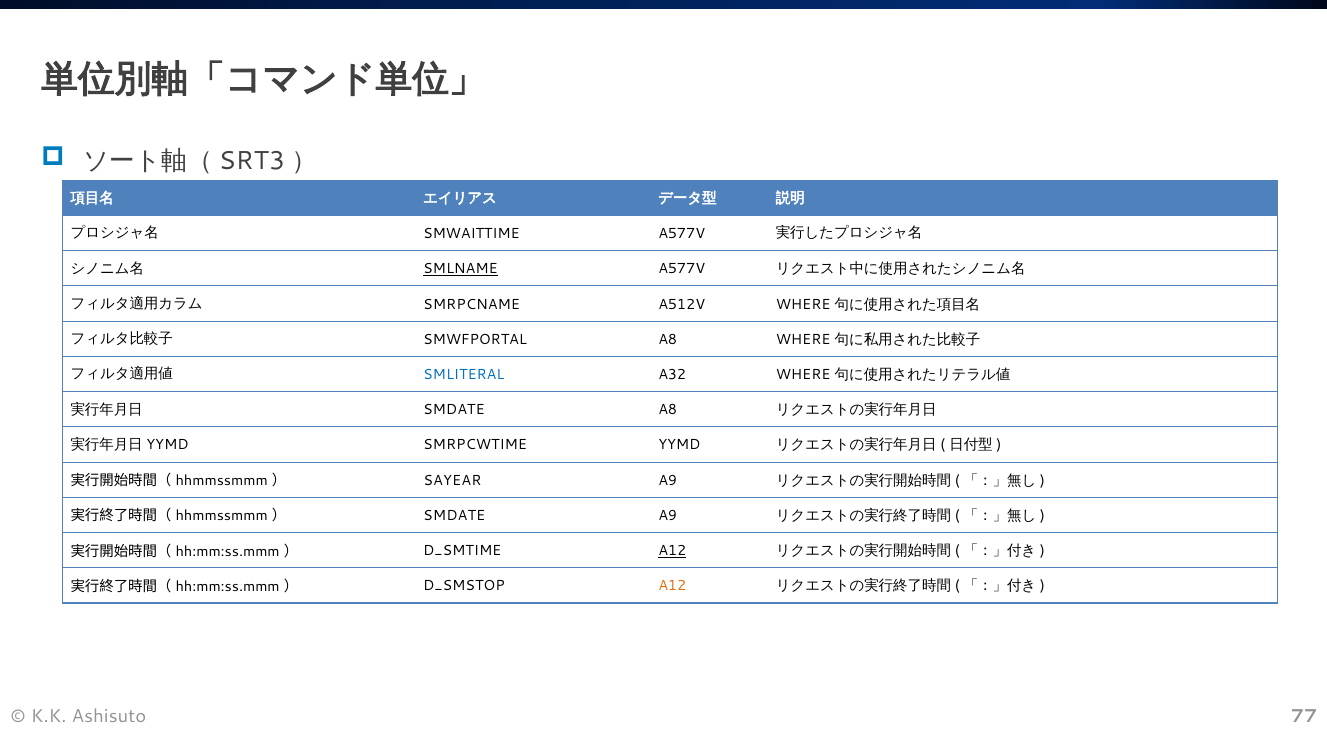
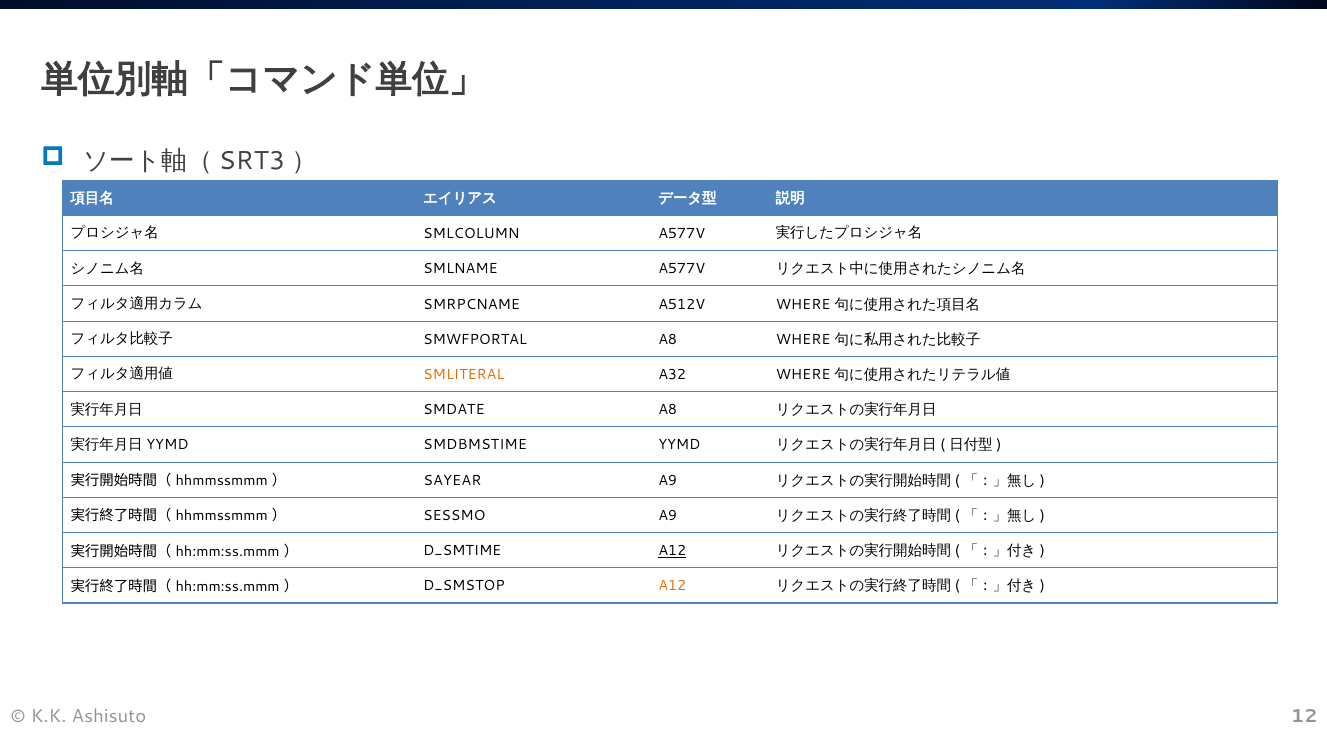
SMWAITTIME: SMWAITTIME -> SMLCOLUMN
SMLNAME underline: present -> none
SMLITERAL colour: blue -> orange
SMRPCWTIME: SMRPCWTIME -> SMDBMSTIME
SMDATE at (454, 516): SMDATE -> SESSMO
77: 77 -> 12
